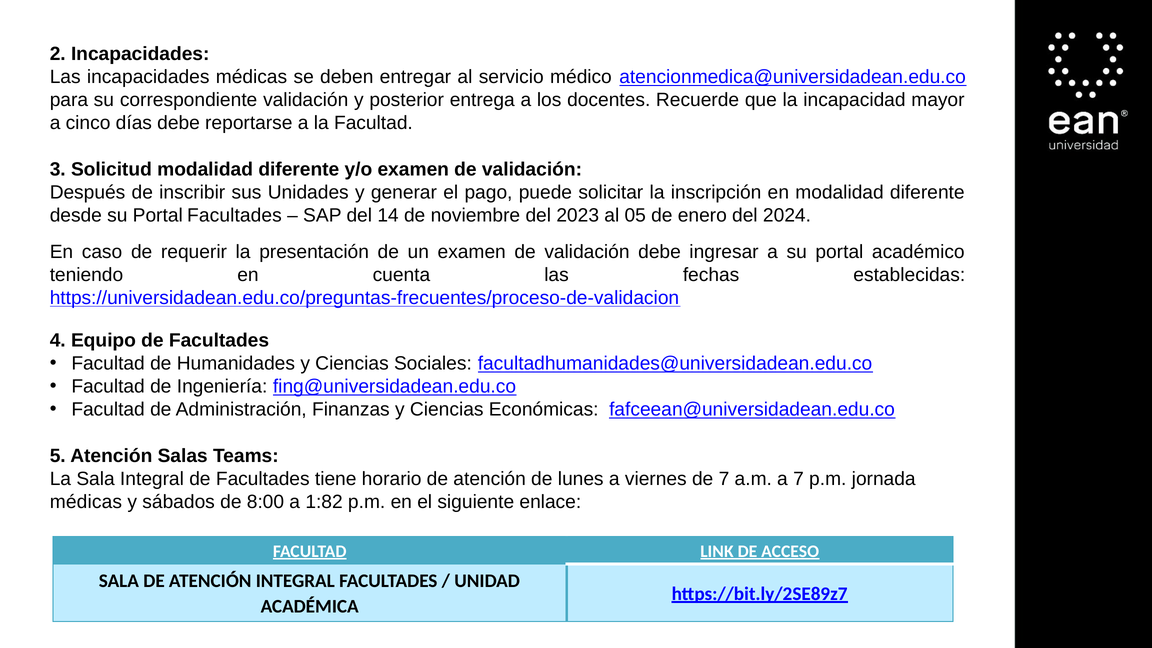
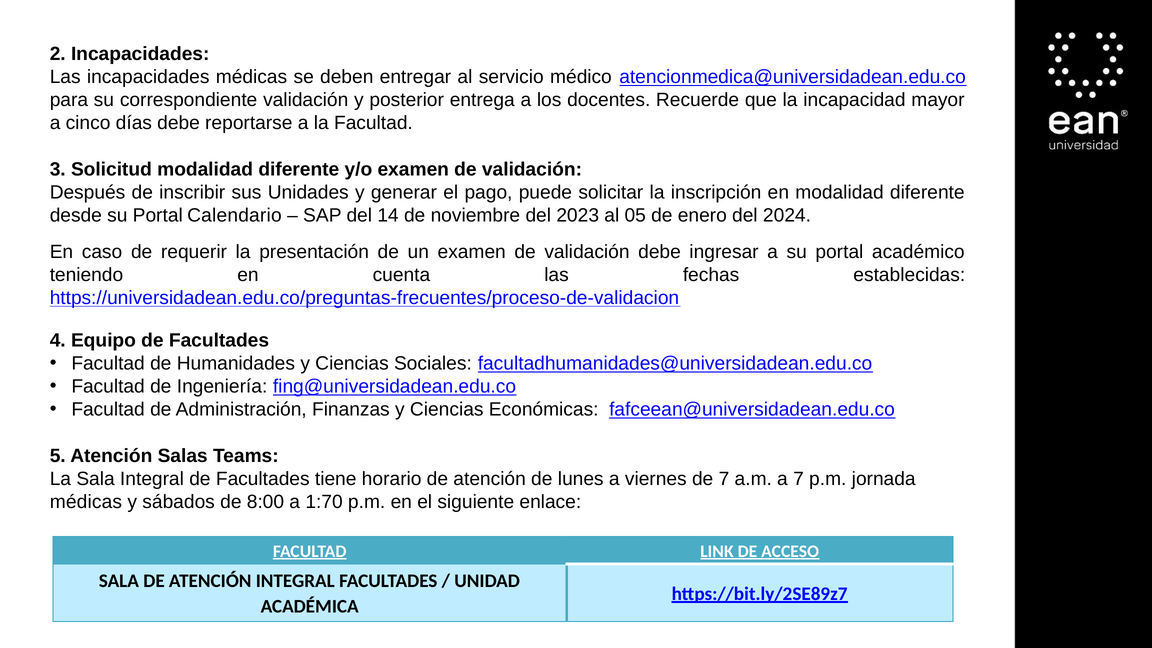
Portal Facultades: Facultades -> Calendario
1:82: 1:82 -> 1:70
